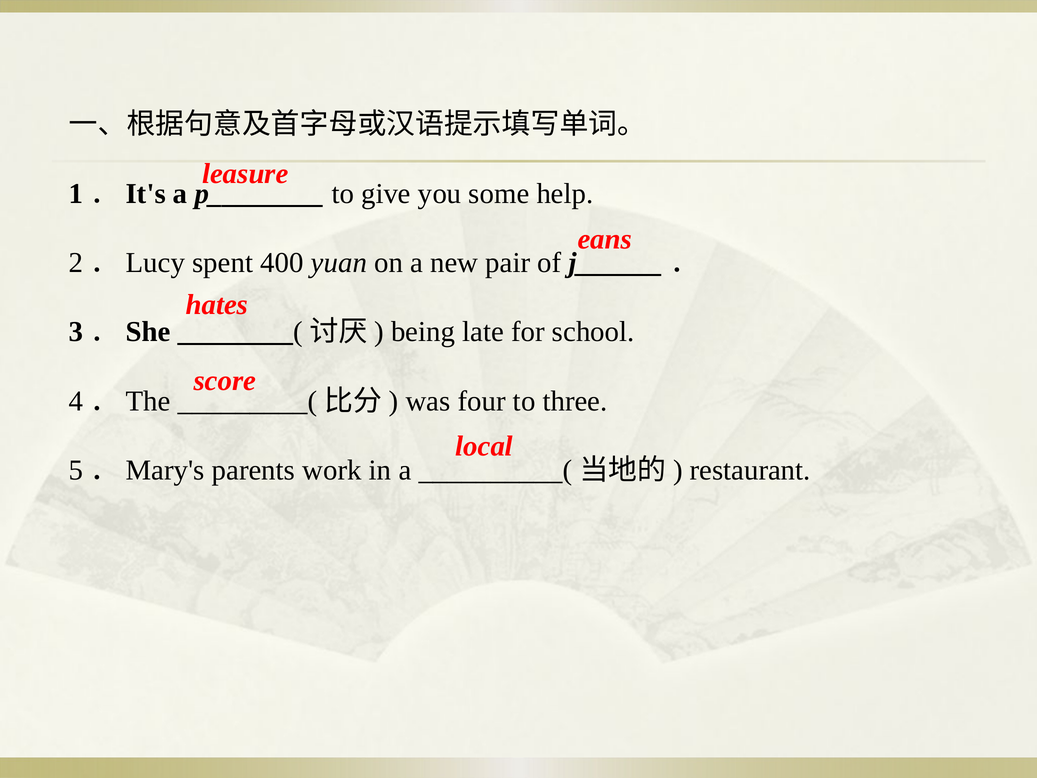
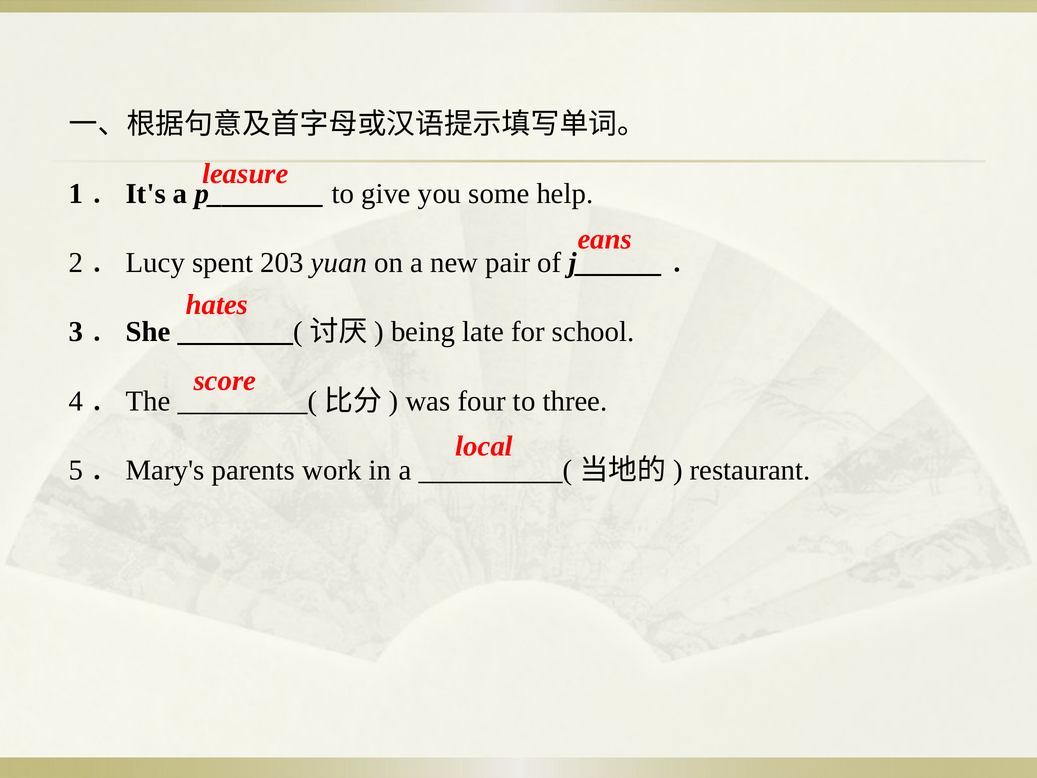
400: 400 -> 203
